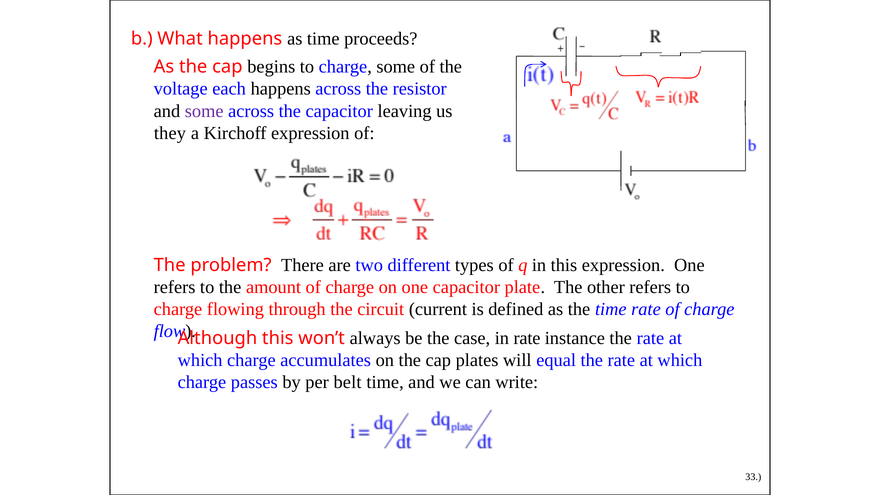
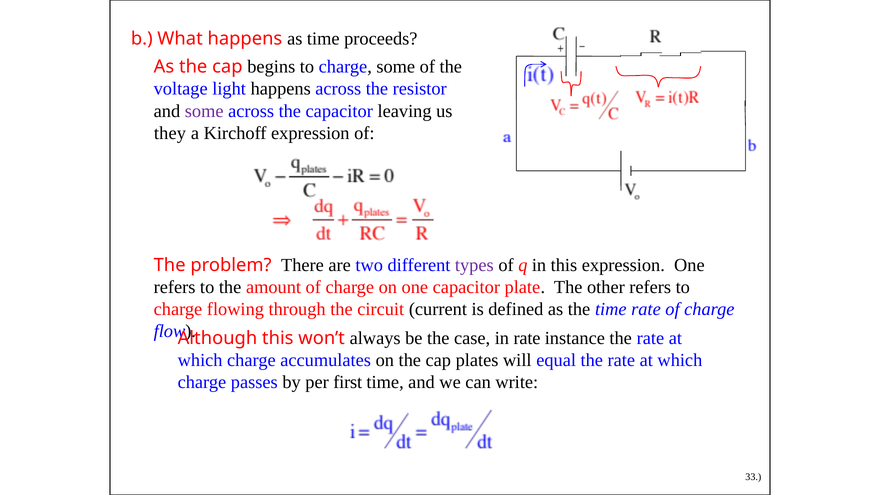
each: each -> light
types colour: black -> purple
belt: belt -> first
